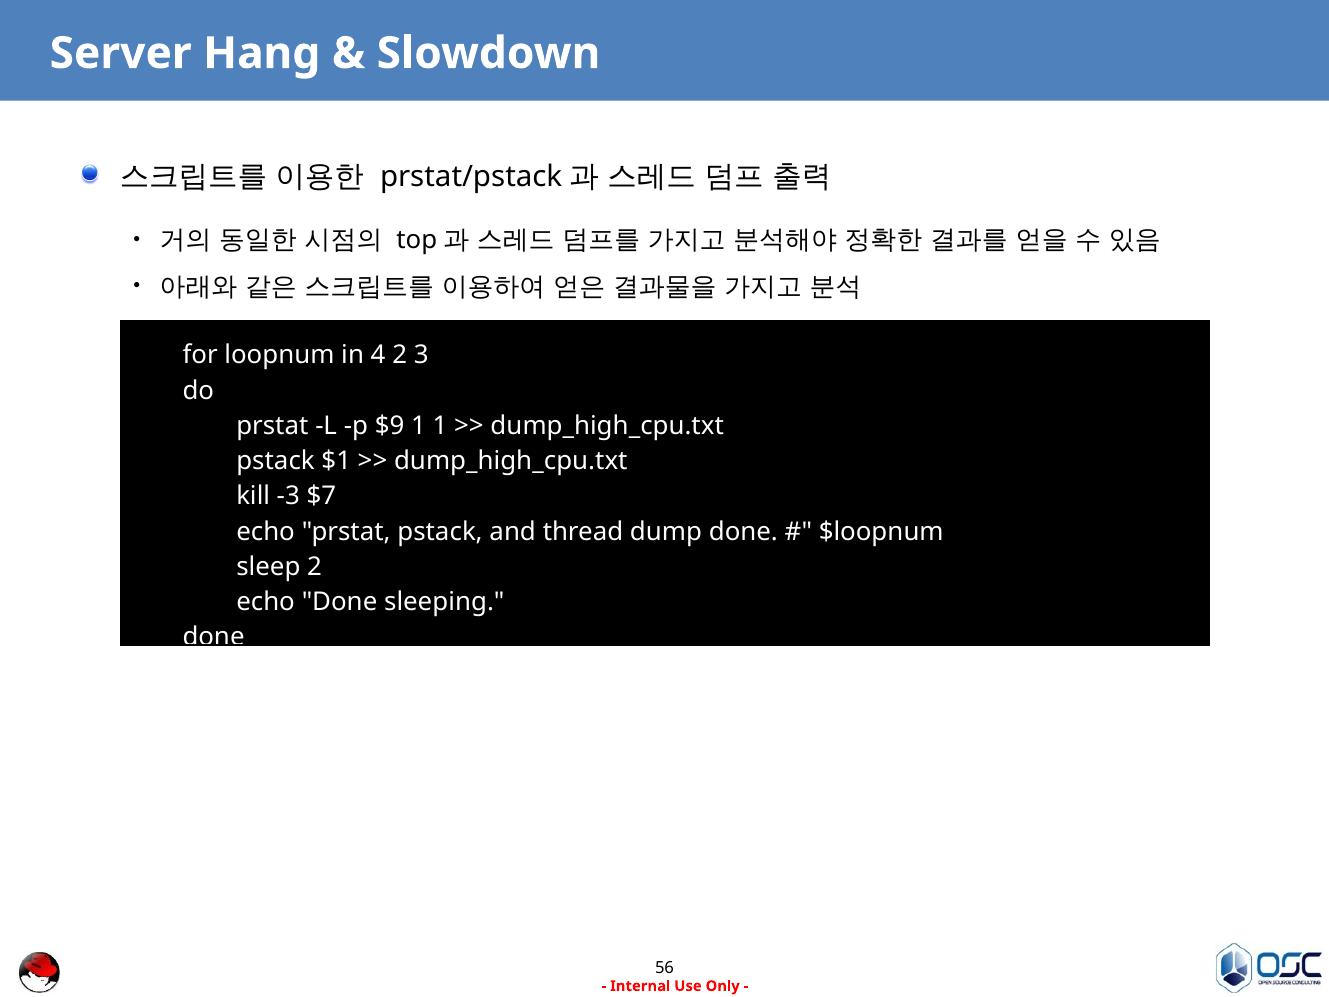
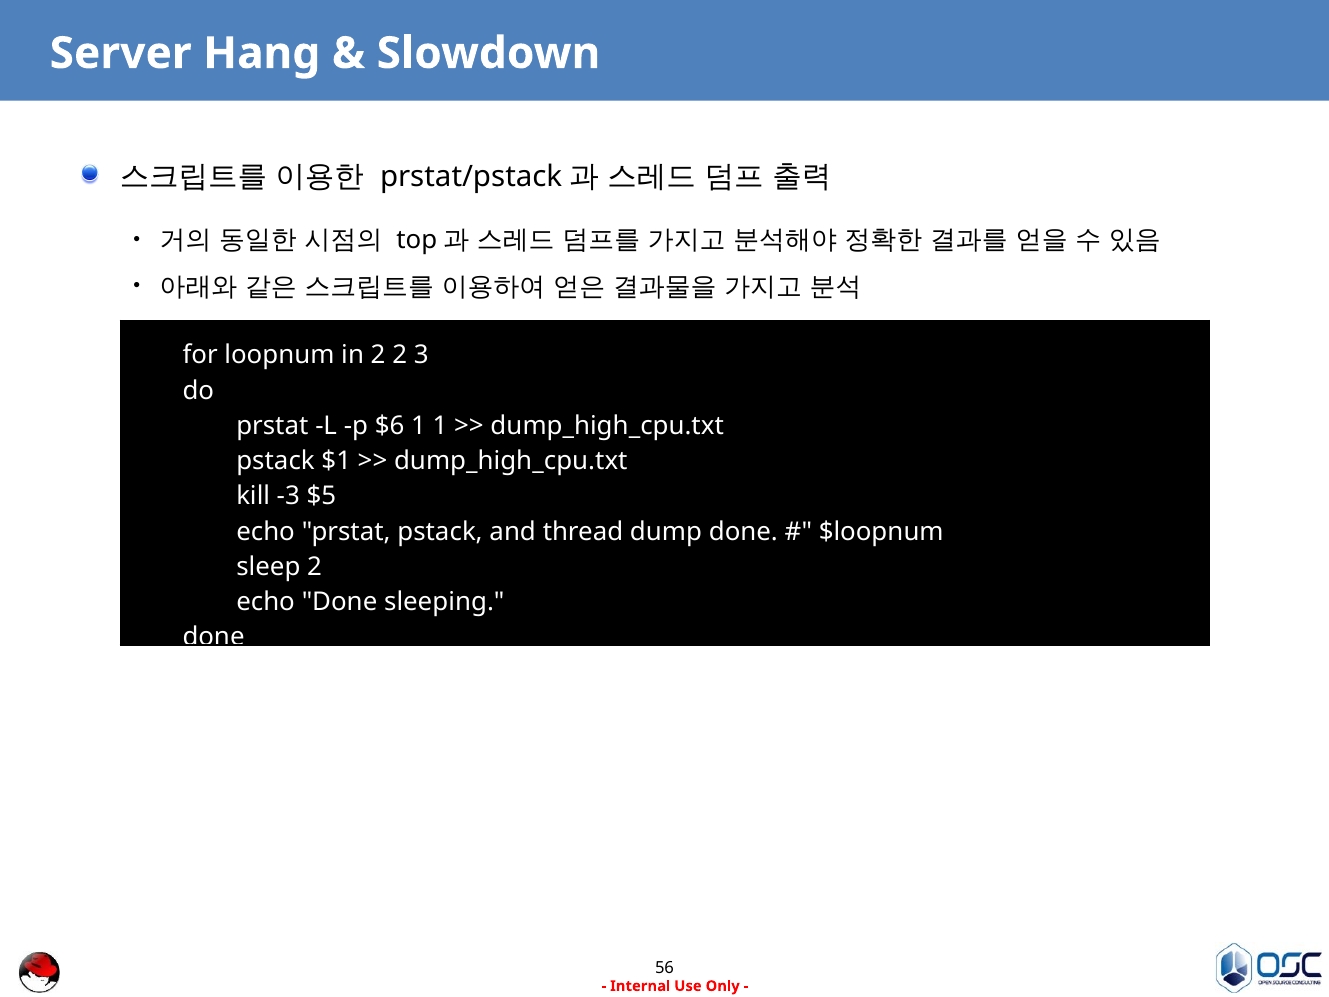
in 4: 4 -> 2
$9: $9 -> $6
$7: $7 -> $5
